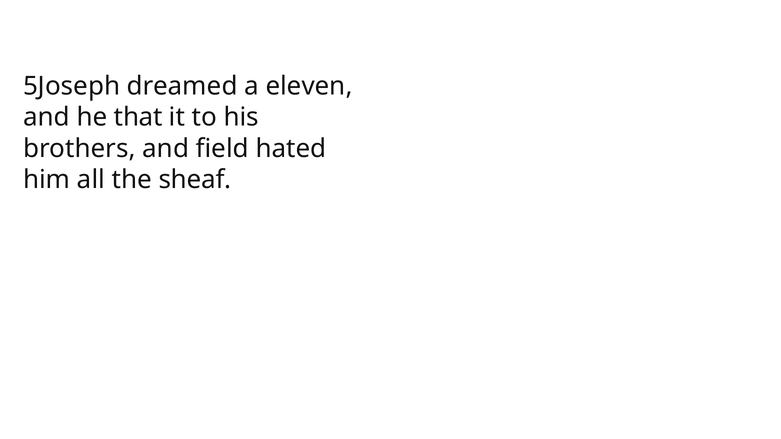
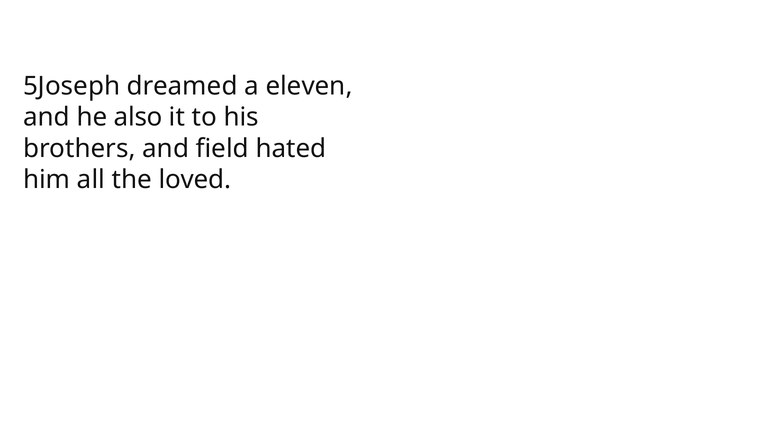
that: that -> also
sheaf: sheaf -> loved
